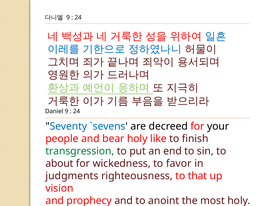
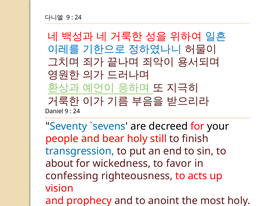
like: like -> still
transgression colour: green -> blue
judgments: judgments -> confessing
that: that -> acts
